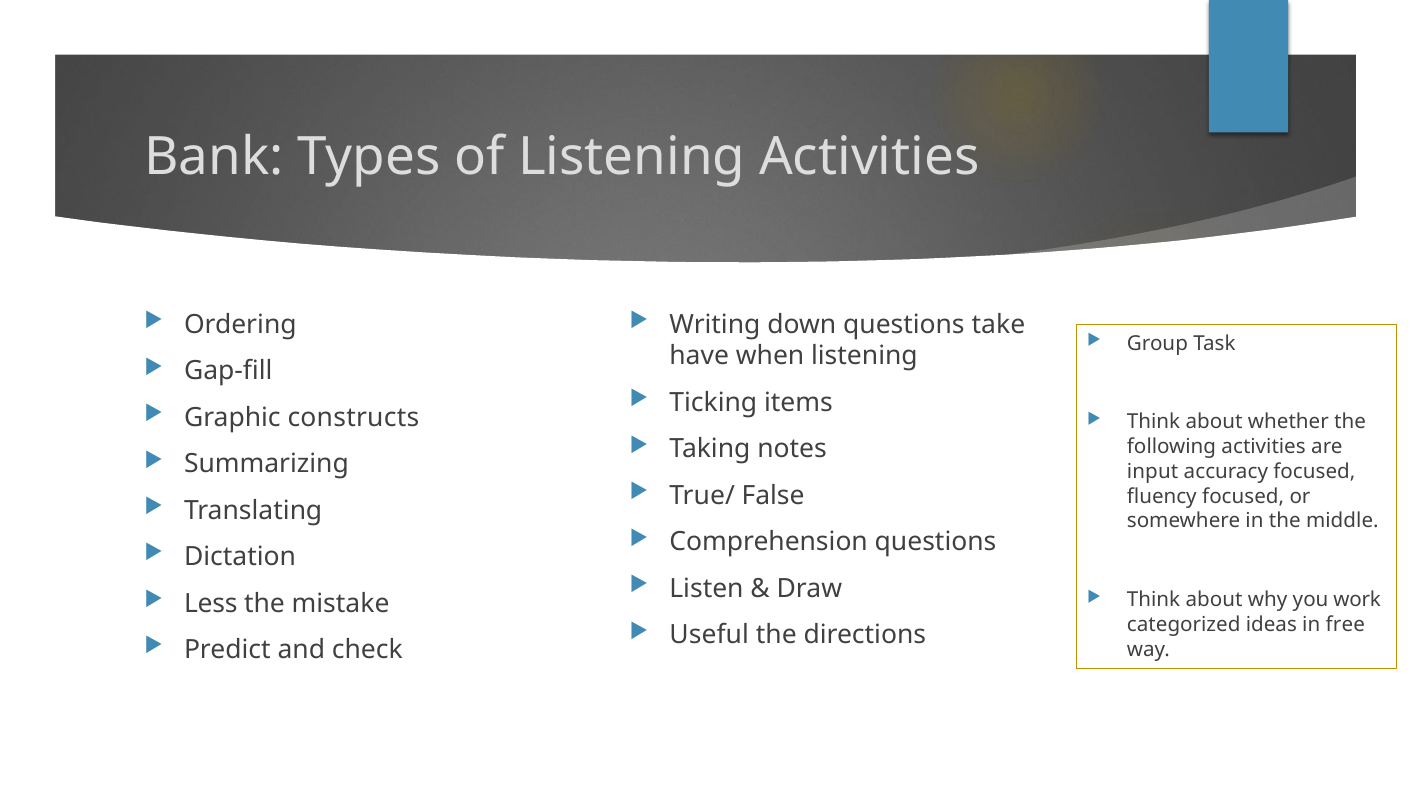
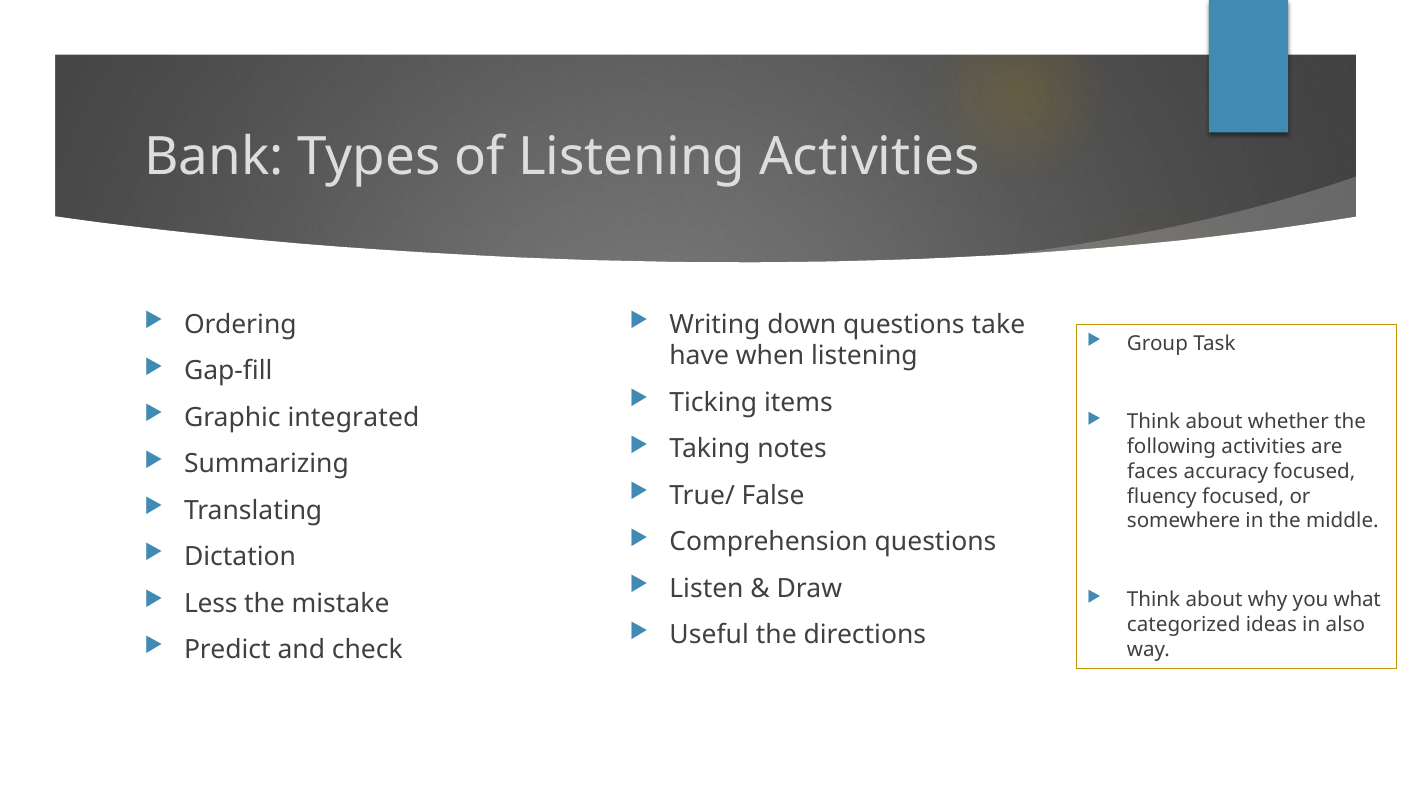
constructs: constructs -> integrated
input: input -> faces
work: work -> what
free: free -> also
